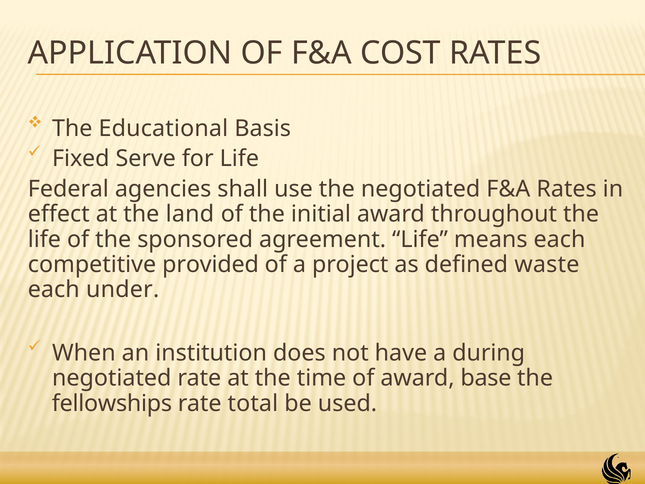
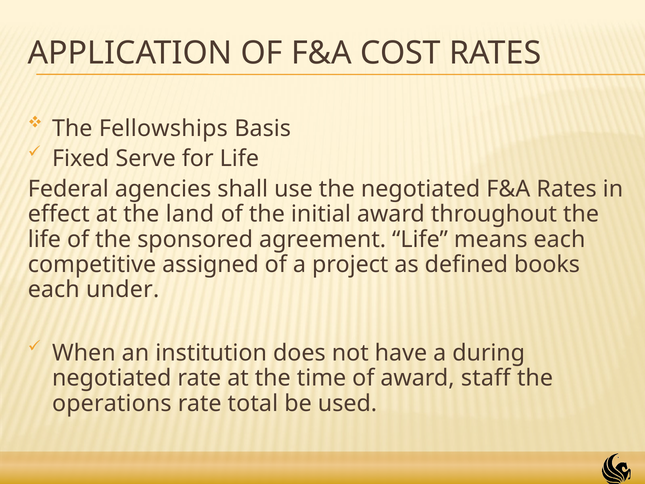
Educational: Educational -> Fellowships
provided: provided -> assigned
waste: waste -> books
base: base -> staff
fellowships: fellowships -> operations
